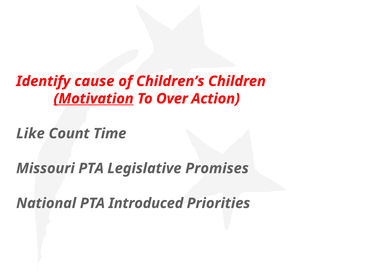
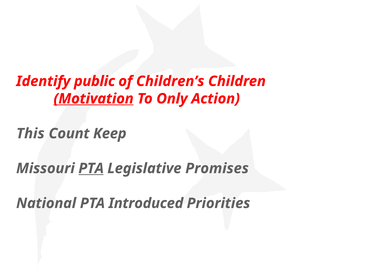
cause: cause -> public
Over: Over -> Only
Like: Like -> This
Time: Time -> Keep
PTA at (91, 169) underline: none -> present
